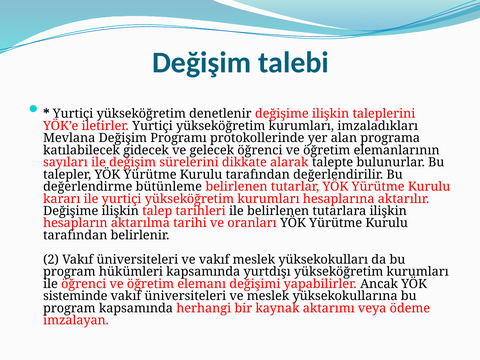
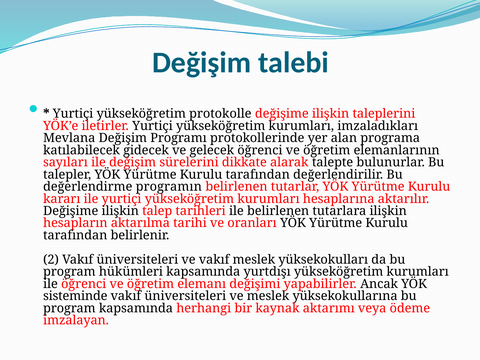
denetlenir: denetlenir -> protokolle
bütünleme: bütünleme -> programın
